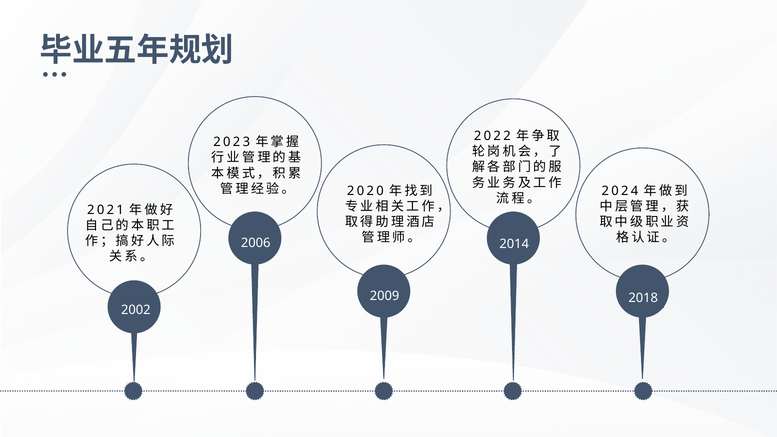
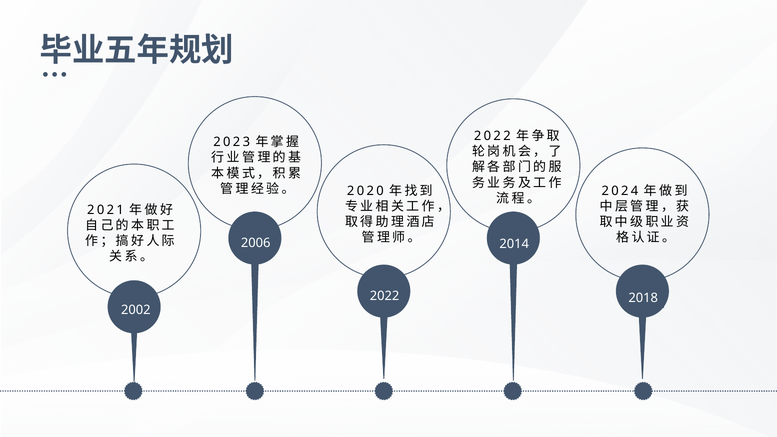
2009 at (385, 296): 2009 -> 2022
